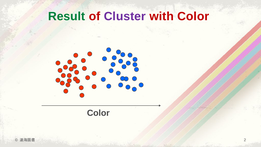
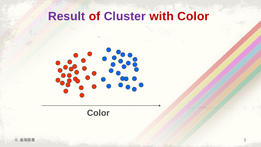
Result colour: green -> purple
